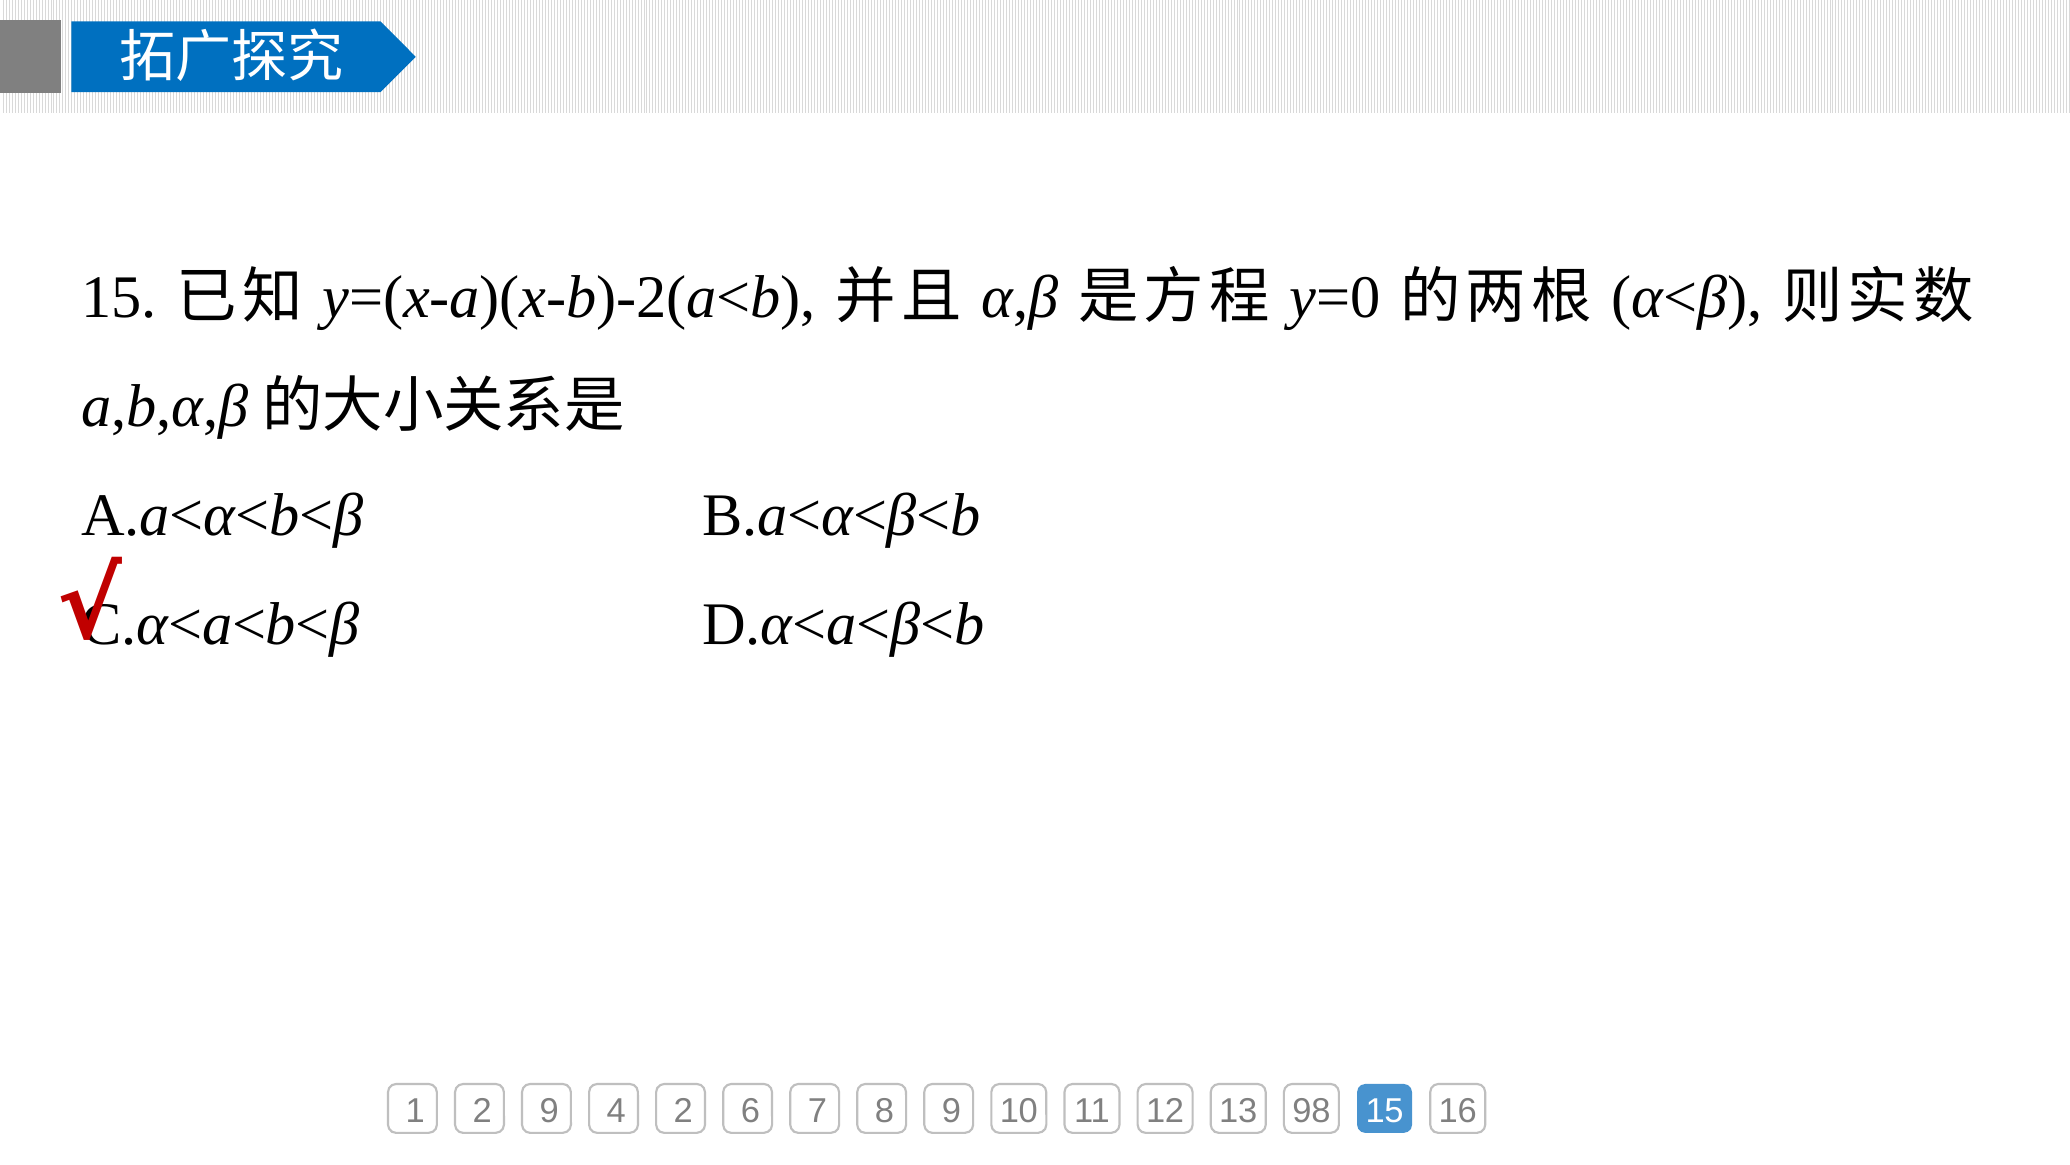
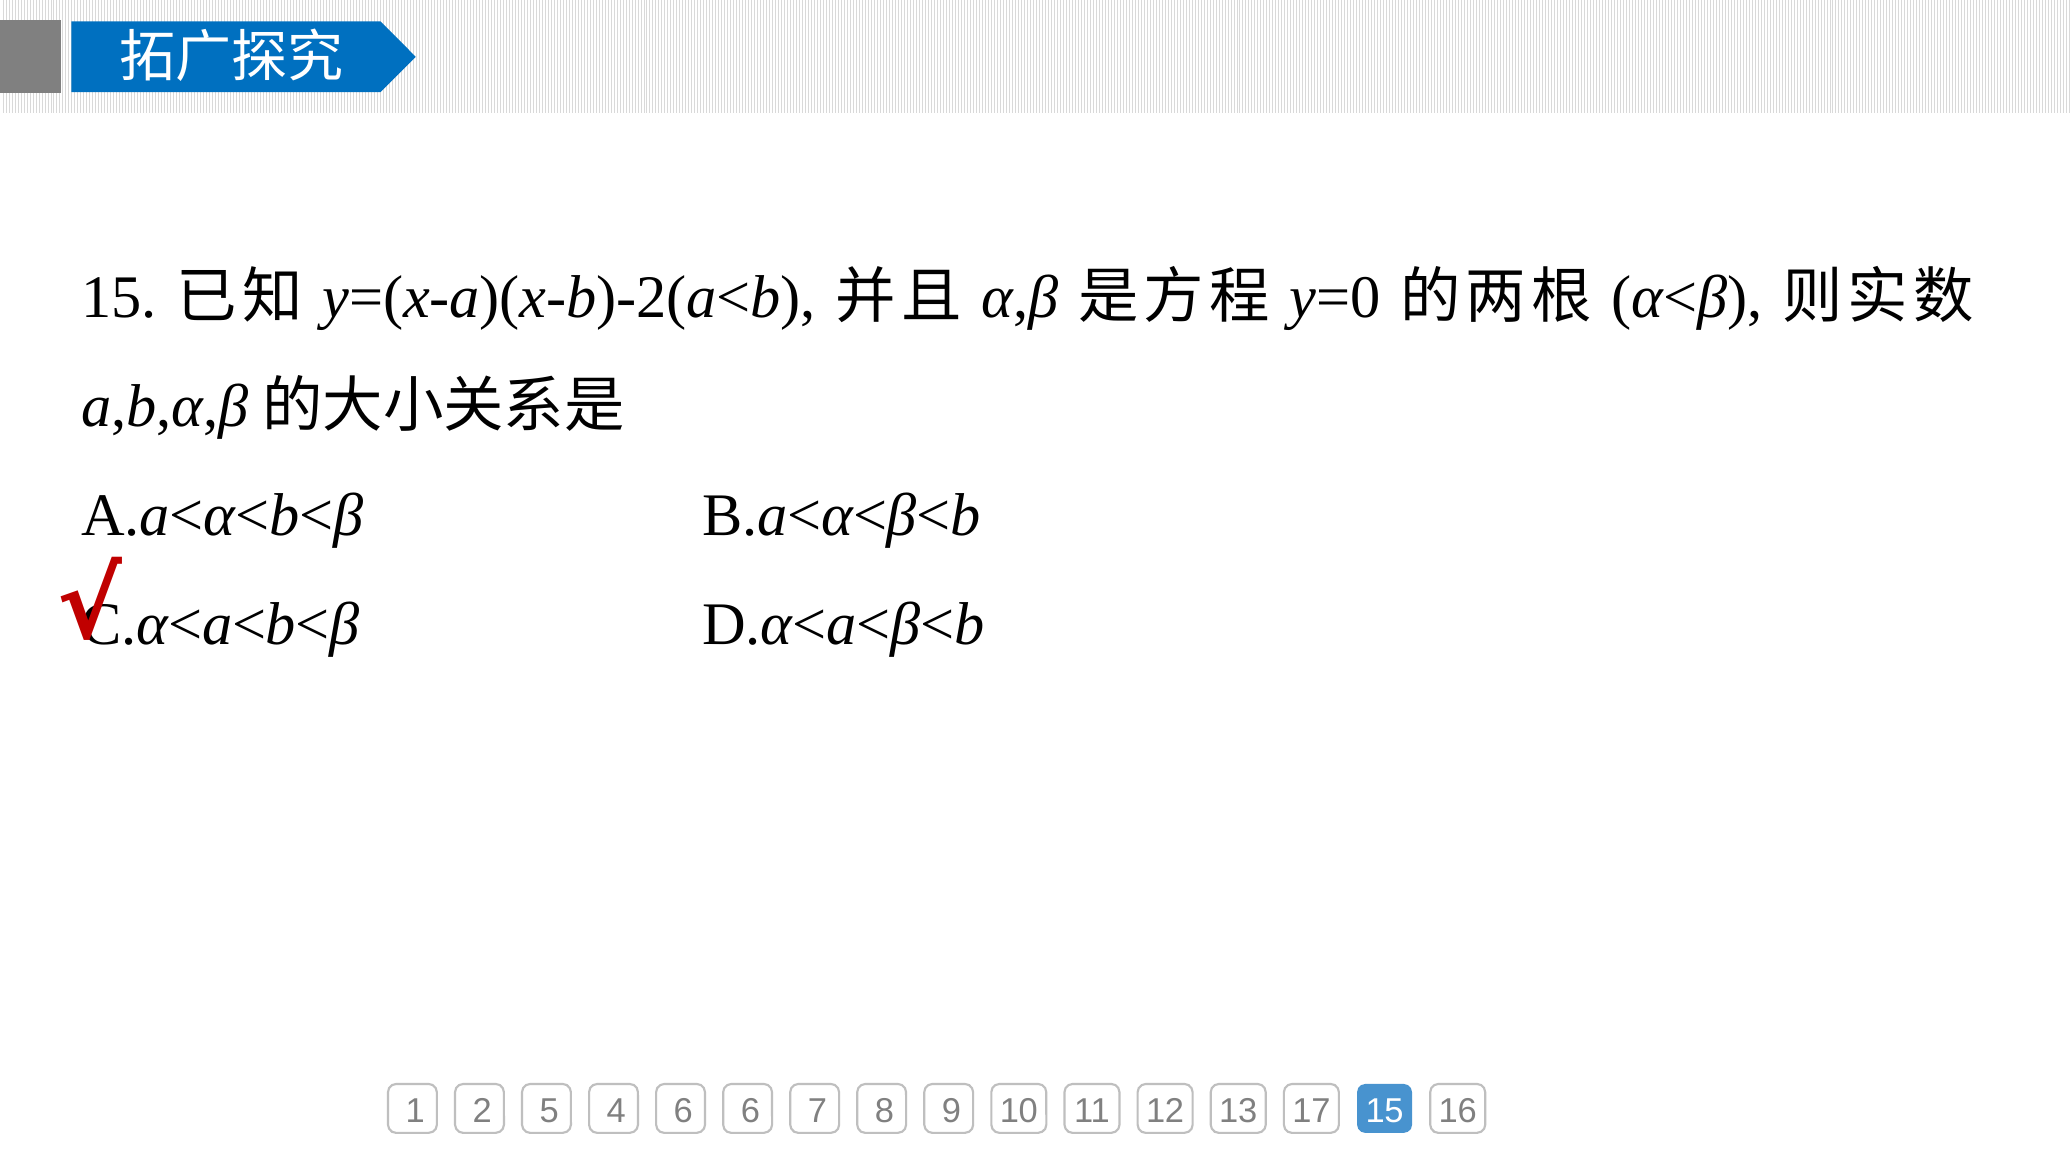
2 9: 9 -> 5
4 2: 2 -> 6
98: 98 -> 17
